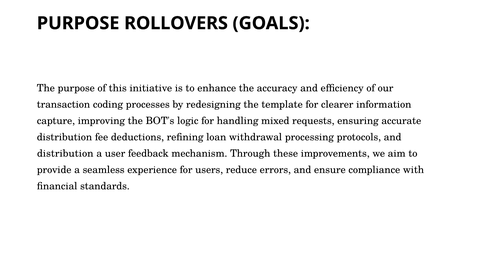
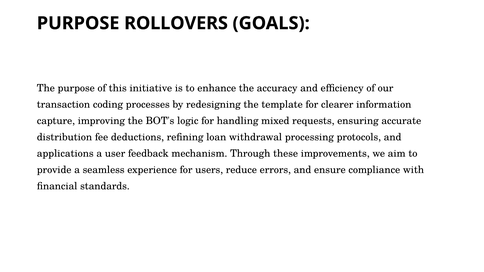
distribution at (65, 154): distribution -> applications
